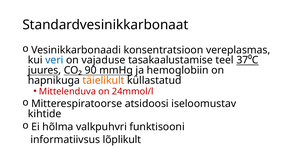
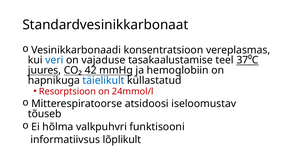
90: 90 -> 42
täielikult colour: orange -> blue
Mittelenduva: Mittelenduva -> Resorptsioon
kihtide: kihtide -> tõuseb
